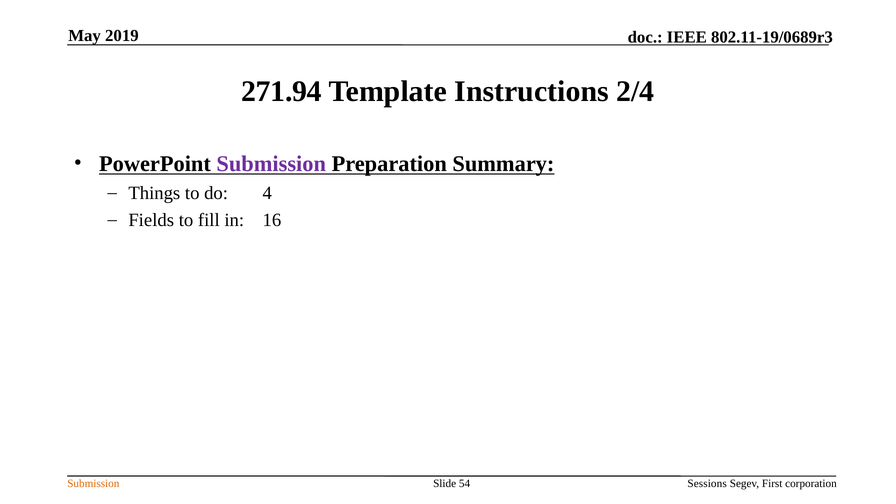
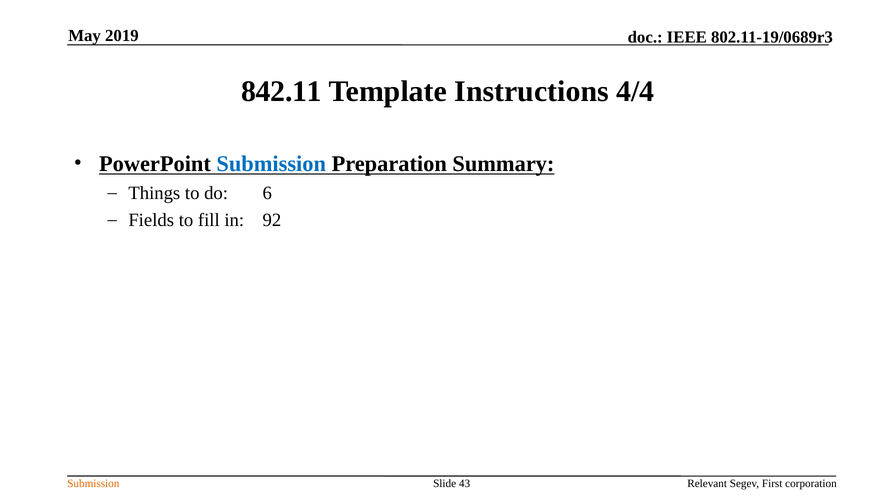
271.94: 271.94 -> 842.11
2/4: 2/4 -> 4/4
Submission at (271, 164) colour: purple -> blue
4: 4 -> 6
16: 16 -> 92
54: 54 -> 43
Sessions: Sessions -> Relevant
